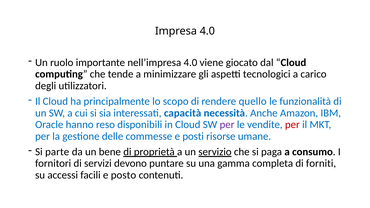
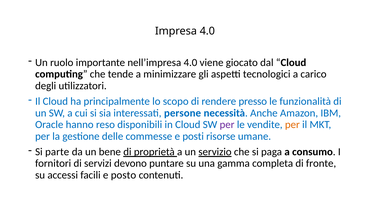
quello: quello -> presso
capacità: capacità -> persone
per at (292, 125) colour: red -> orange
forniti: forniti -> fronte
